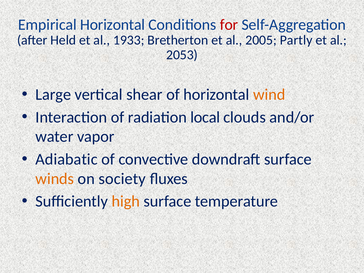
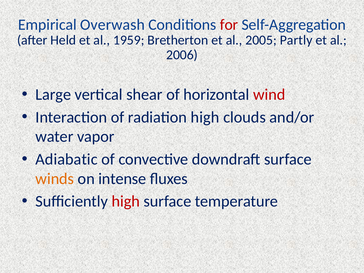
Empirical Horizontal: Horizontal -> Overwash
1933: 1933 -> 1959
2053: 2053 -> 2006
wind colour: orange -> red
radiation local: local -> high
society: society -> intense
high at (126, 201) colour: orange -> red
